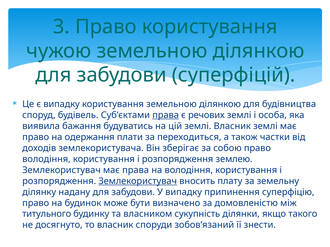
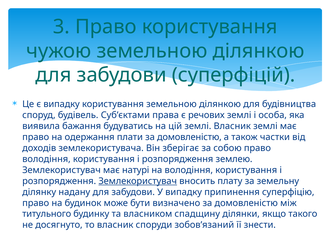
права at (166, 115) underline: present -> none
плати за переходиться: переходиться -> домовленістю
має права: права -> натурі
сукупність: сукупність -> спадщину
